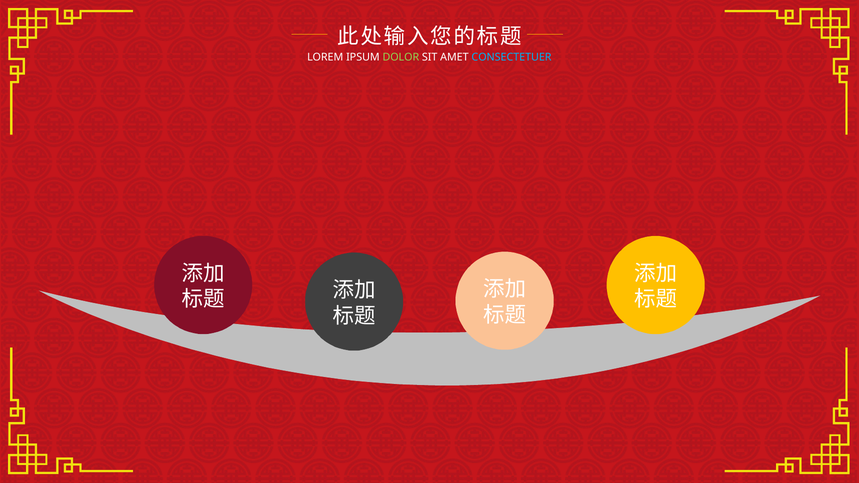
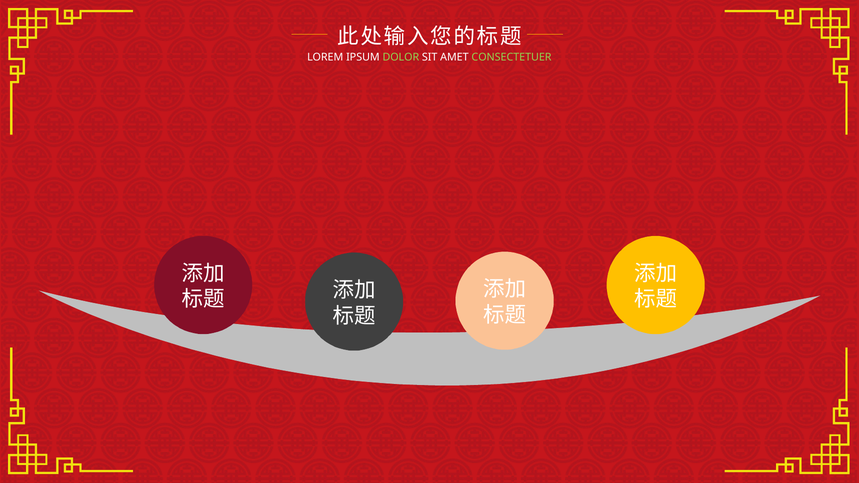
CONSECTETUER colour: light blue -> light green
